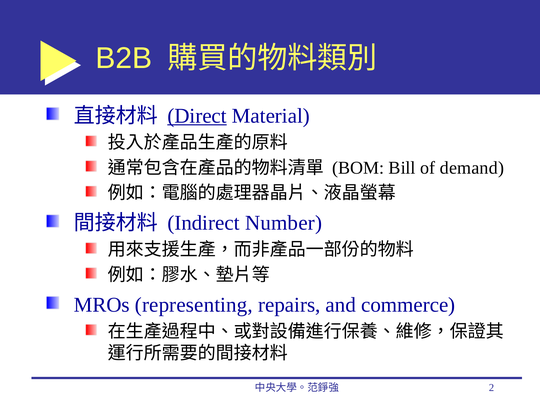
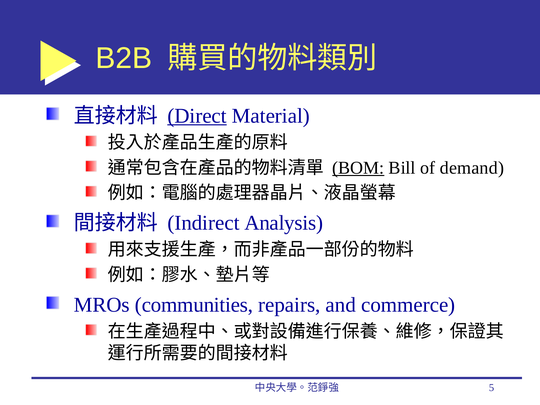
BOM underline: none -> present
Number: Number -> Analysis
representing: representing -> communities
2: 2 -> 5
